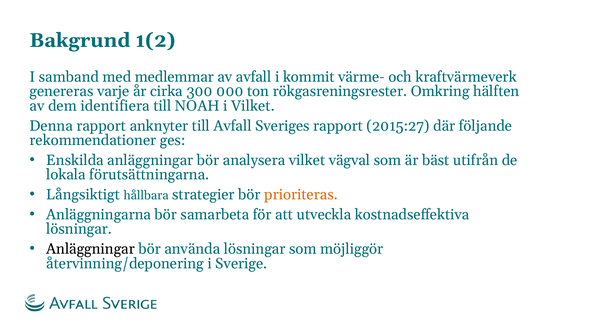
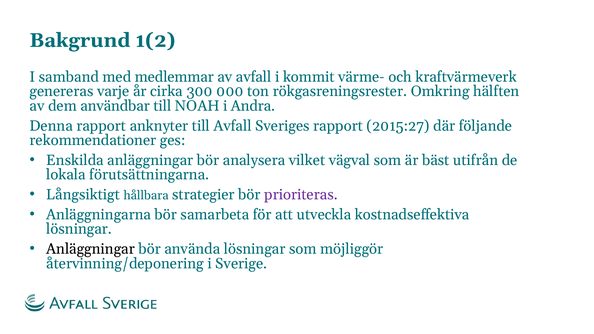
identifiera: identifiera -> användbar
i Vilket: Vilket -> Andra
prioriteras colour: orange -> purple
